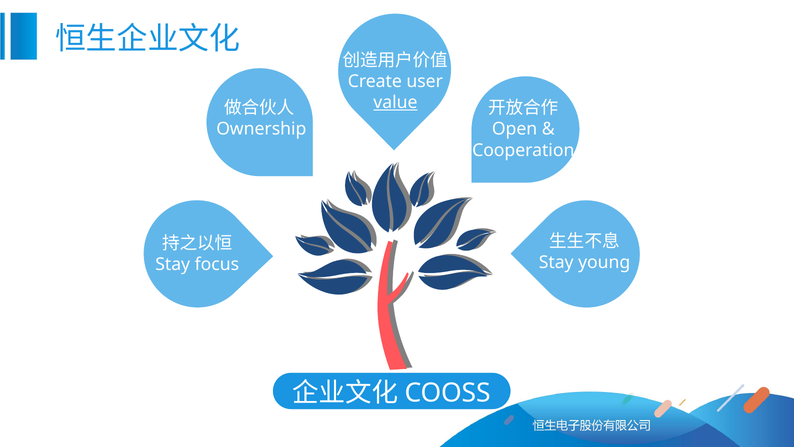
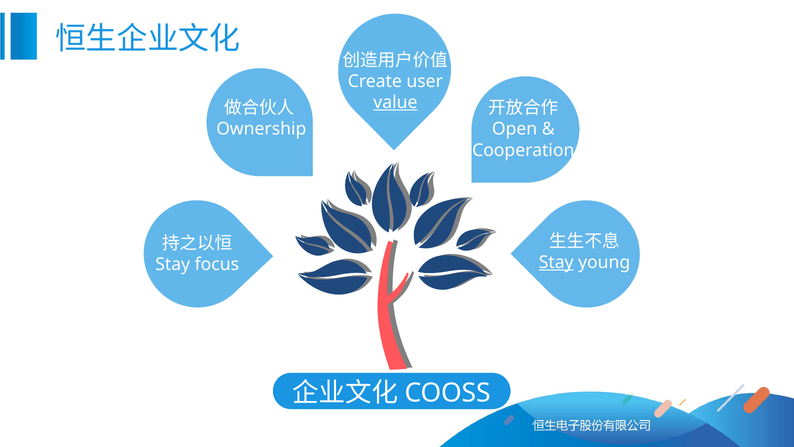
Stay at (556, 262) underline: none -> present
